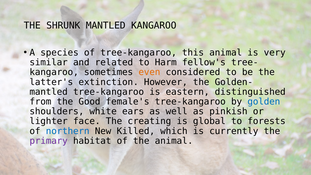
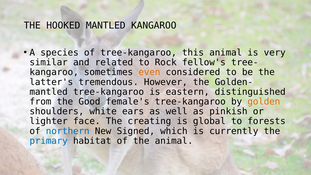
SHRUNK: SHRUNK -> HOOKED
Harm: Harm -> Rock
extinction: extinction -> tremendous
golden colour: blue -> orange
Killed: Killed -> Signed
primary colour: purple -> blue
